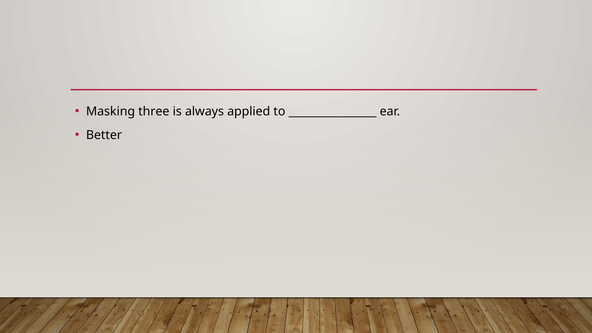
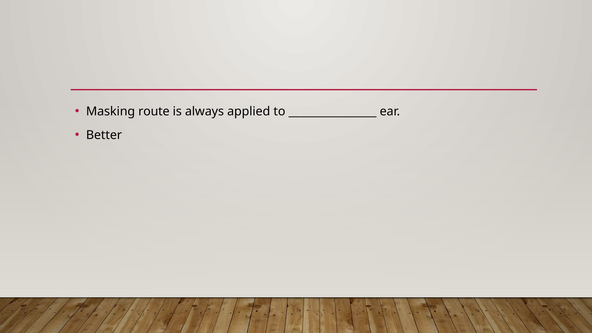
three: three -> route
